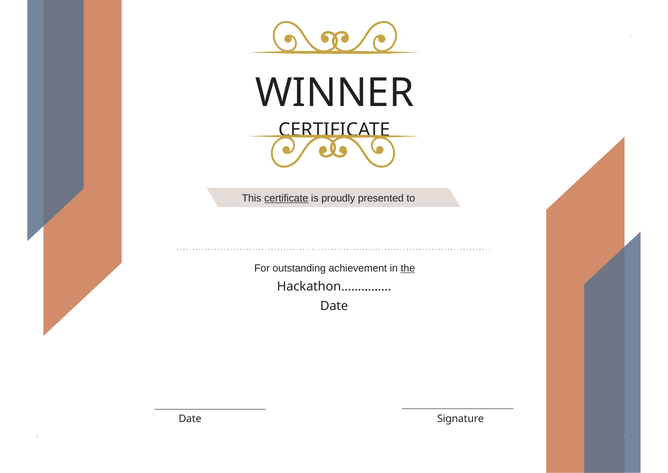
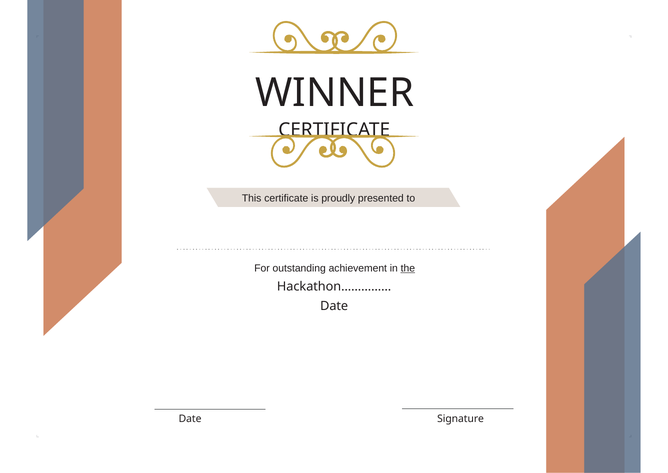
certificate at (286, 198) underline: present -> none
